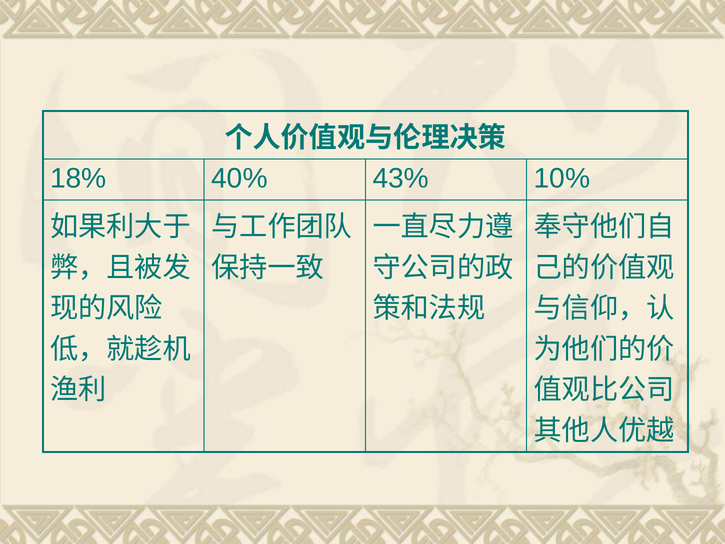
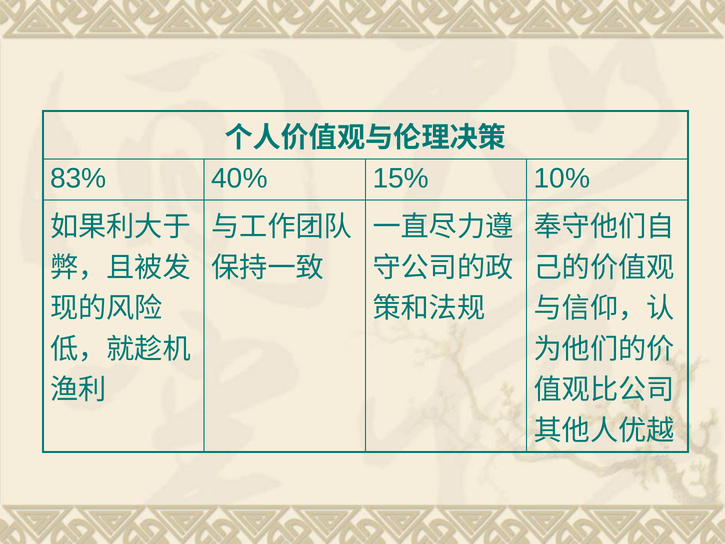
18%: 18% -> 83%
43%: 43% -> 15%
